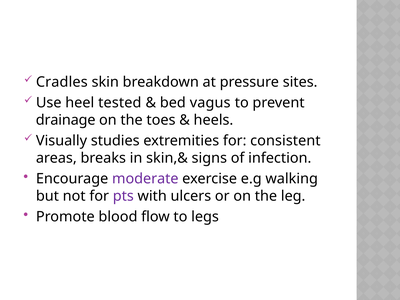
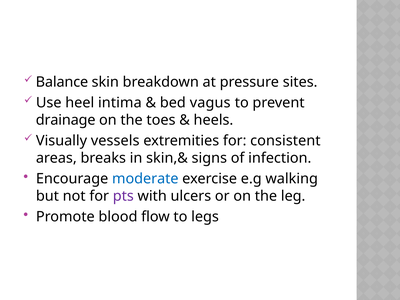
Cradles: Cradles -> Balance
tested: tested -> intima
studies: studies -> vessels
moderate colour: purple -> blue
